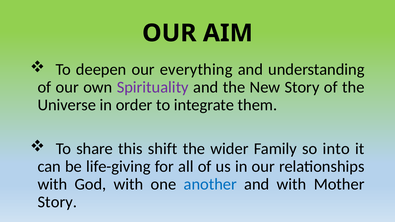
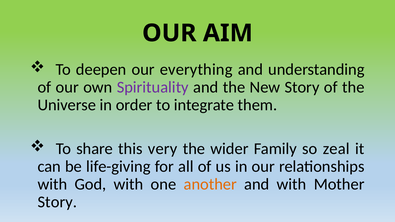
shift: shift -> very
into: into -> zeal
another colour: blue -> orange
